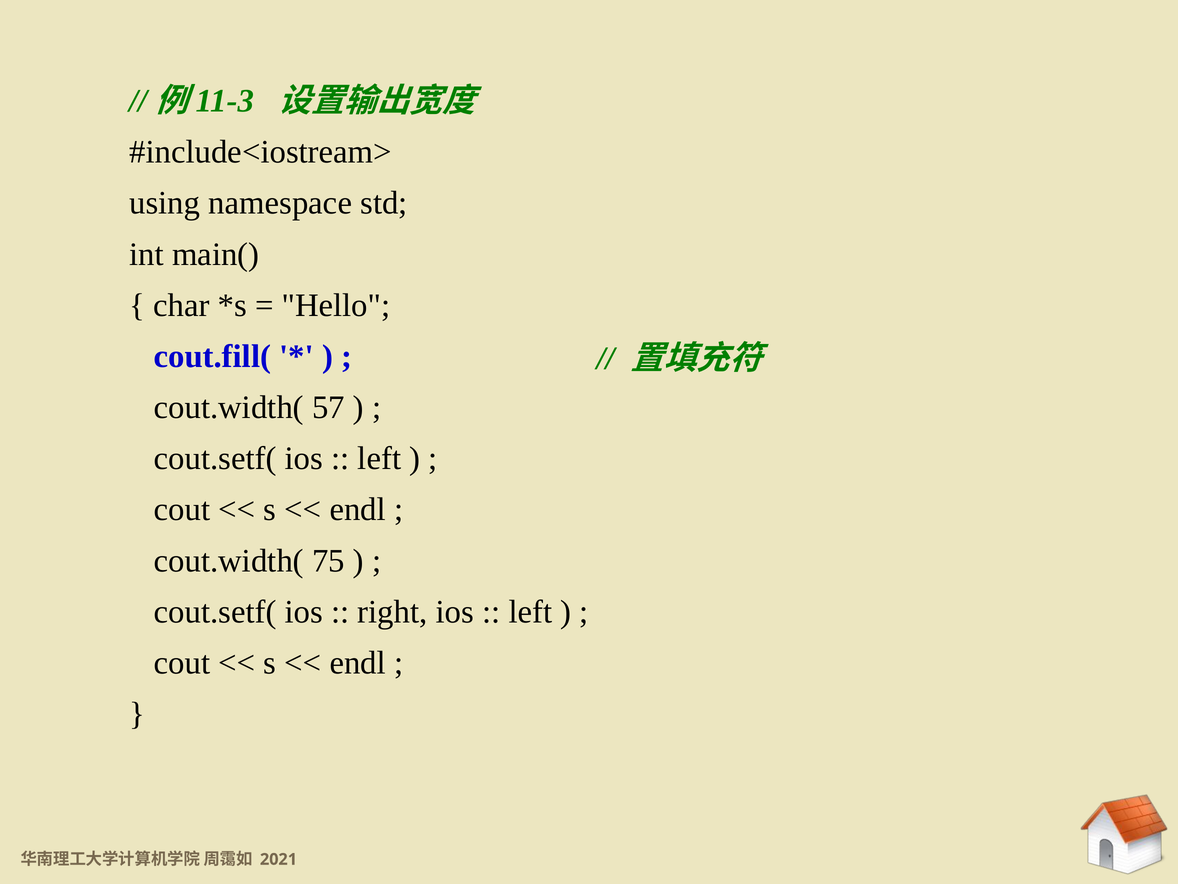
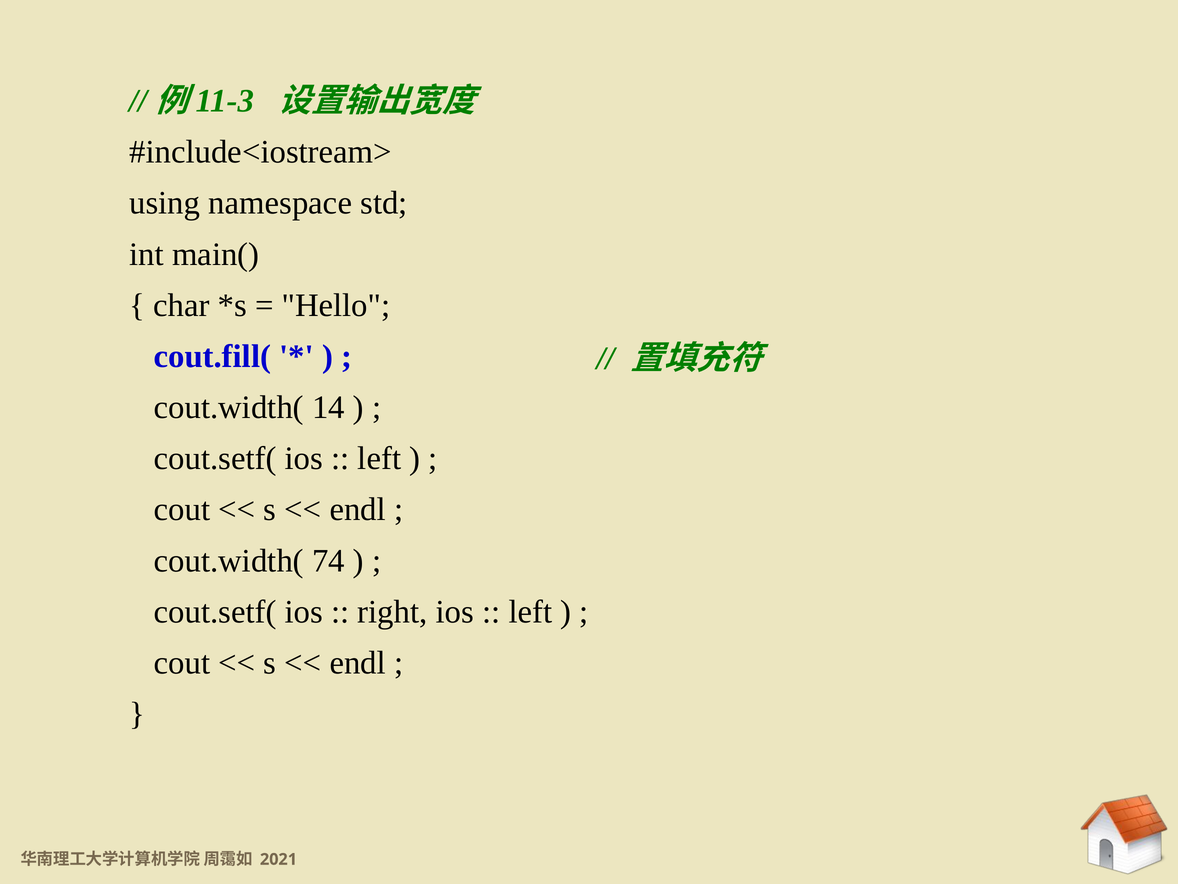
57: 57 -> 14
75: 75 -> 74
